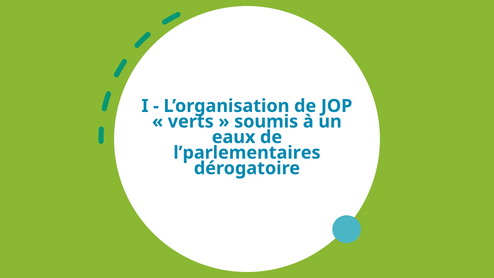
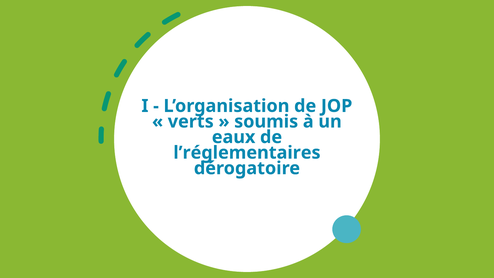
l’parlementaires: l’parlementaires -> l’réglementaires
